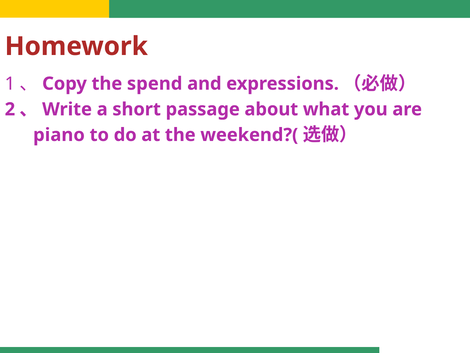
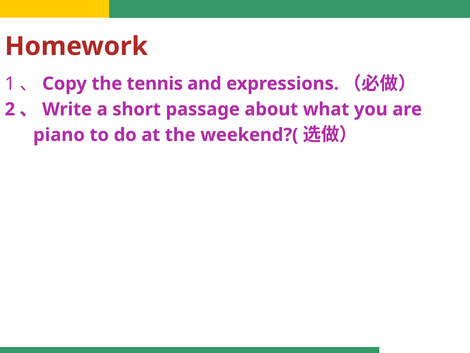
spend: spend -> tennis
